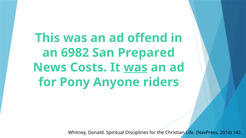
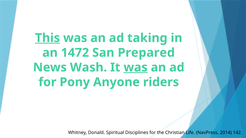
This underline: none -> present
offend: offend -> taking
6982: 6982 -> 1472
Costs: Costs -> Wash
